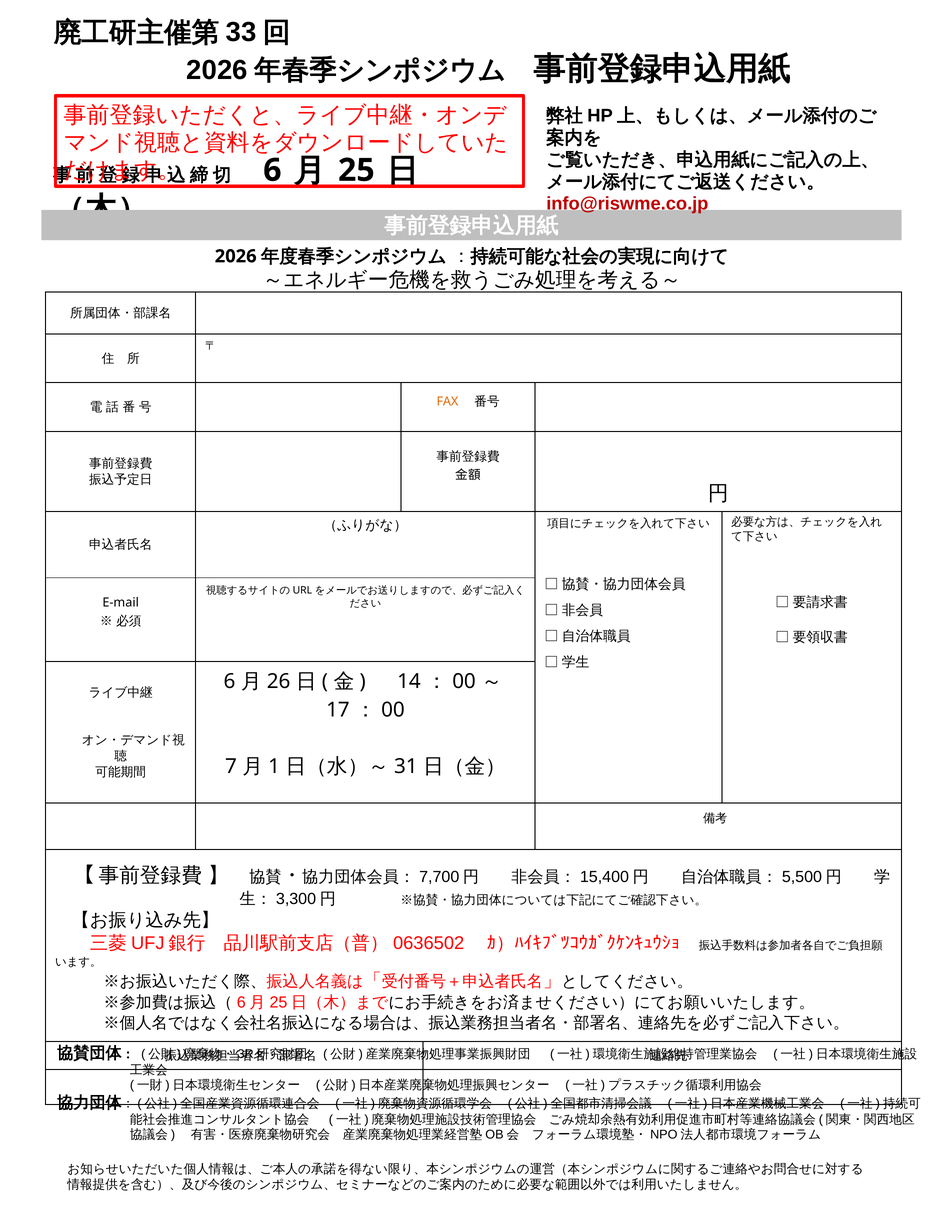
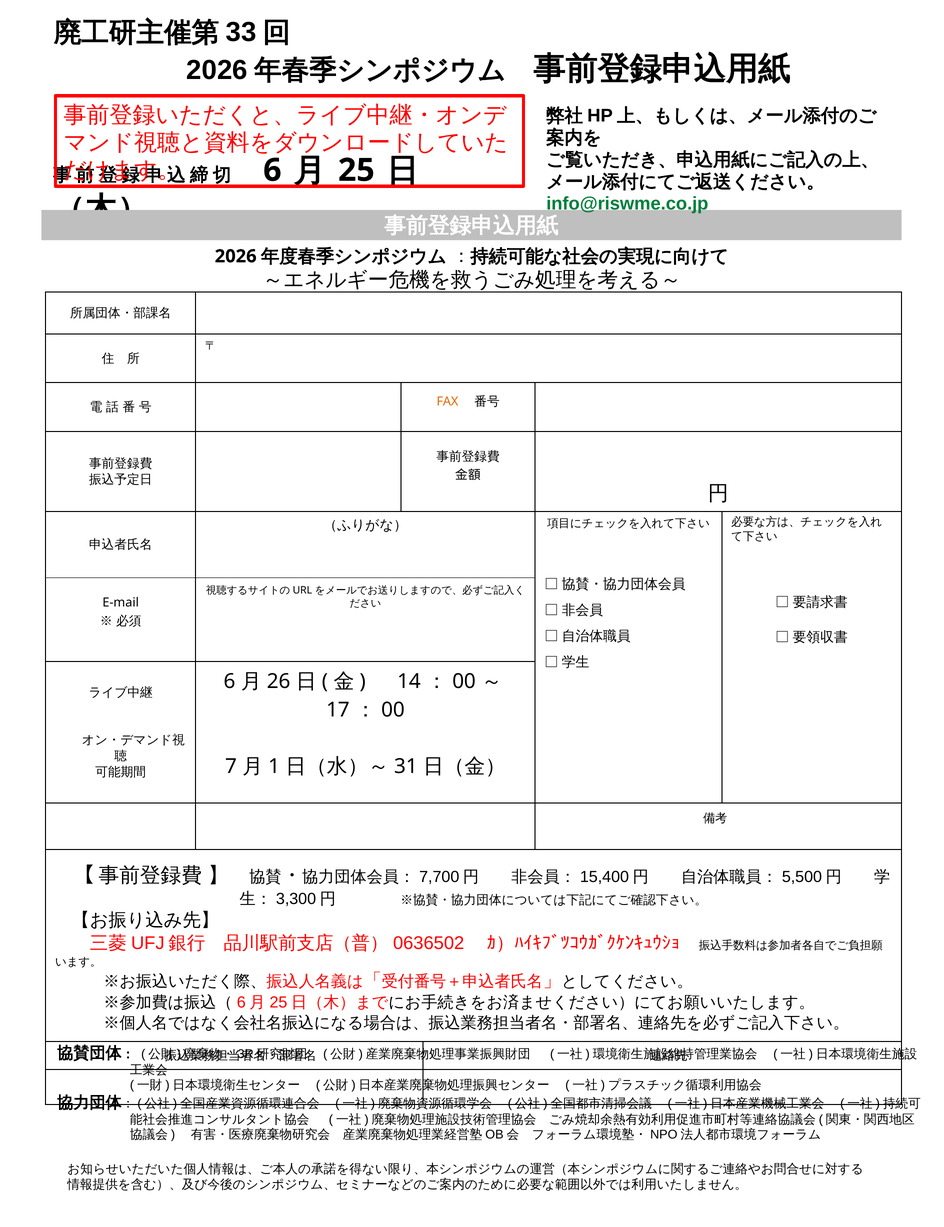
info@riswme.co.jp colour: red -> green
